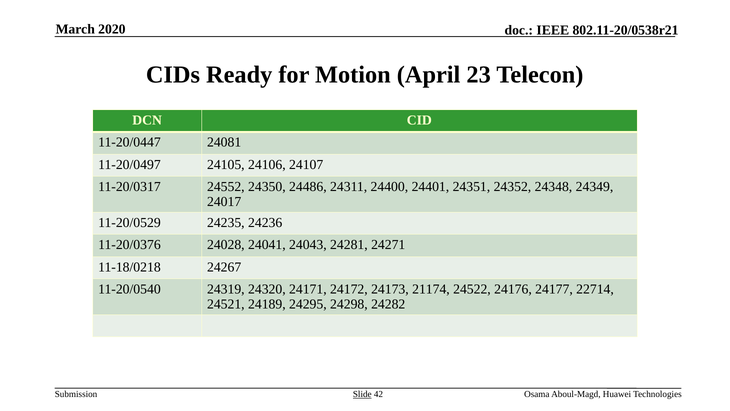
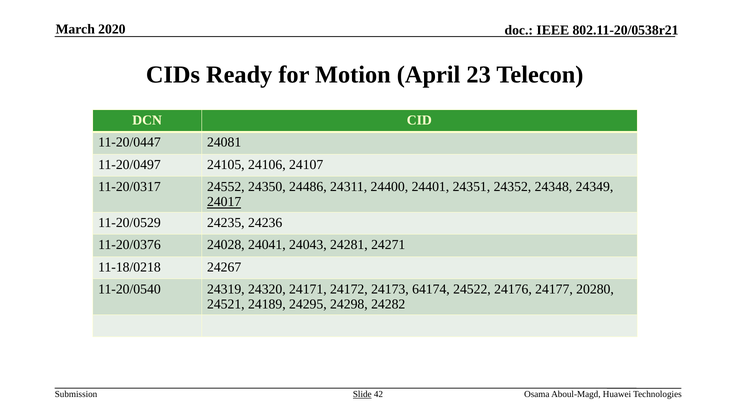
24017 underline: none -> present
21174: 21174 -> 64174
22714: 22714 -> 20280
